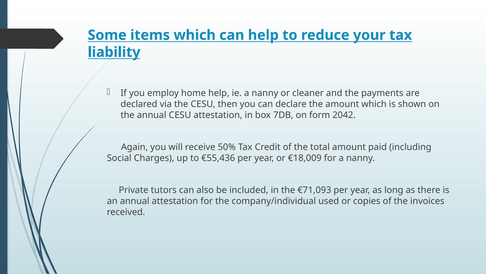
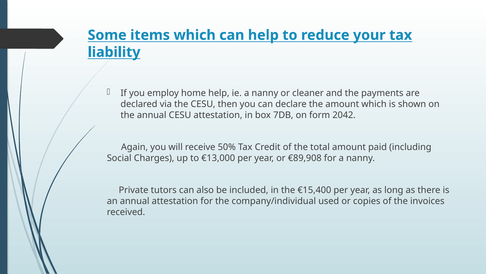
€55,436: €55,436 -> €13,000
€18,009: €18,009 -> €89,908
€71,093: €71,093 -> €15,400
